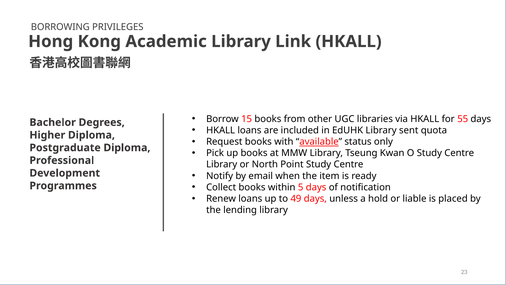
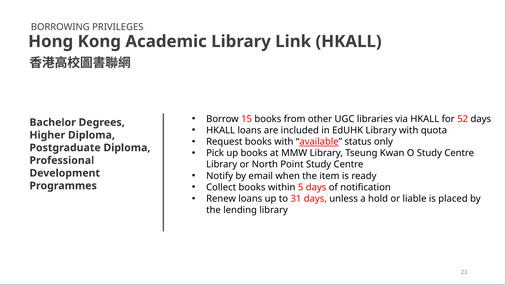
55: 55 -> 52
Library sent: sent -> with
49: 49 -> 31
